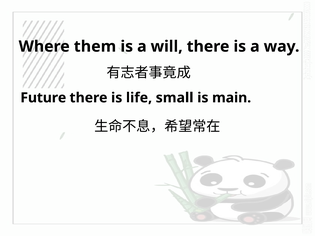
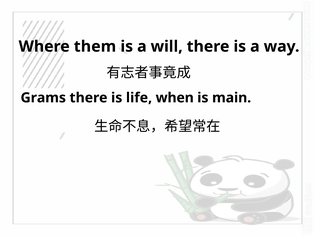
Future: Future -> Grams
small: small -> when
